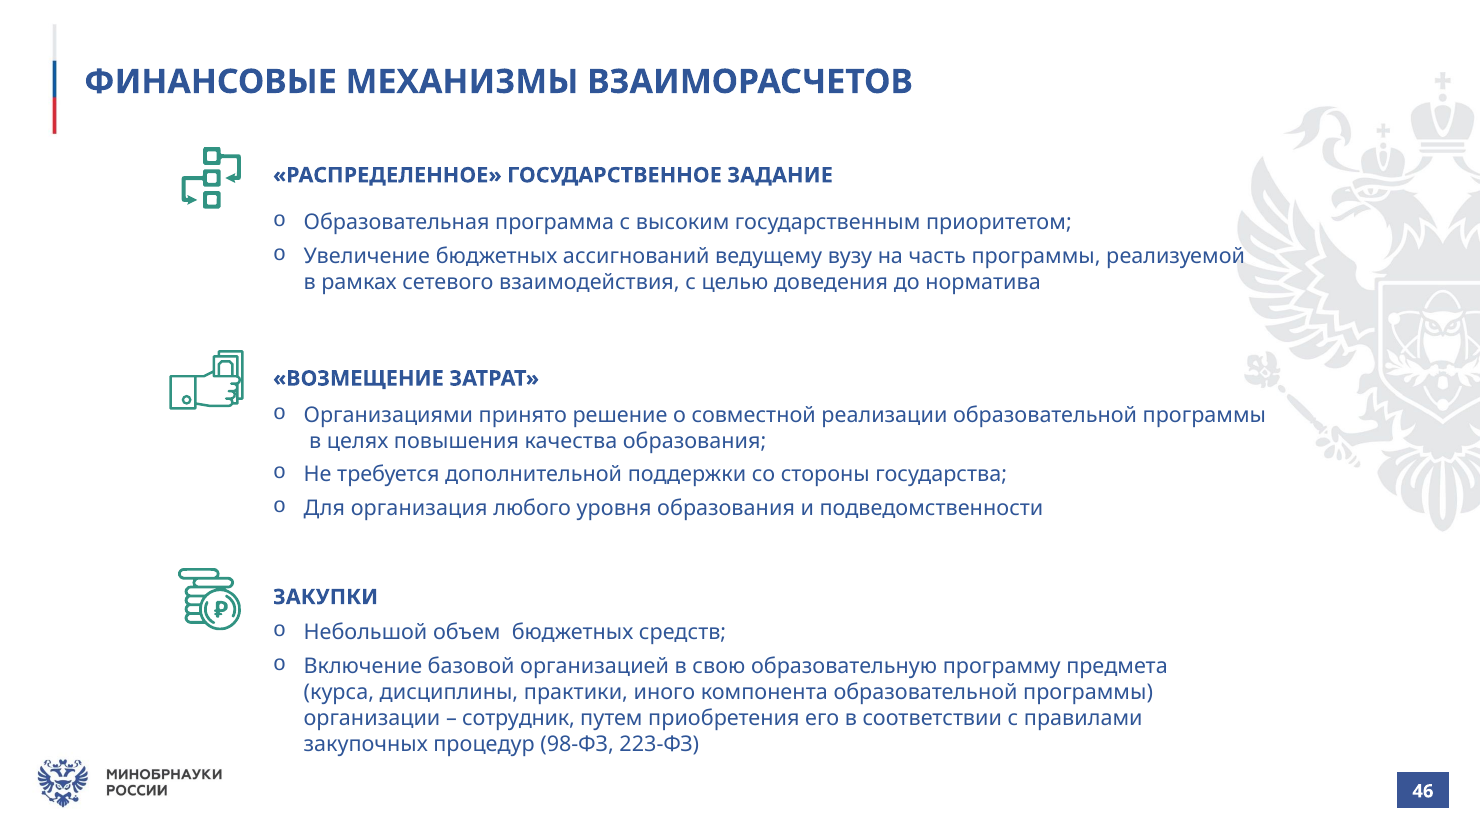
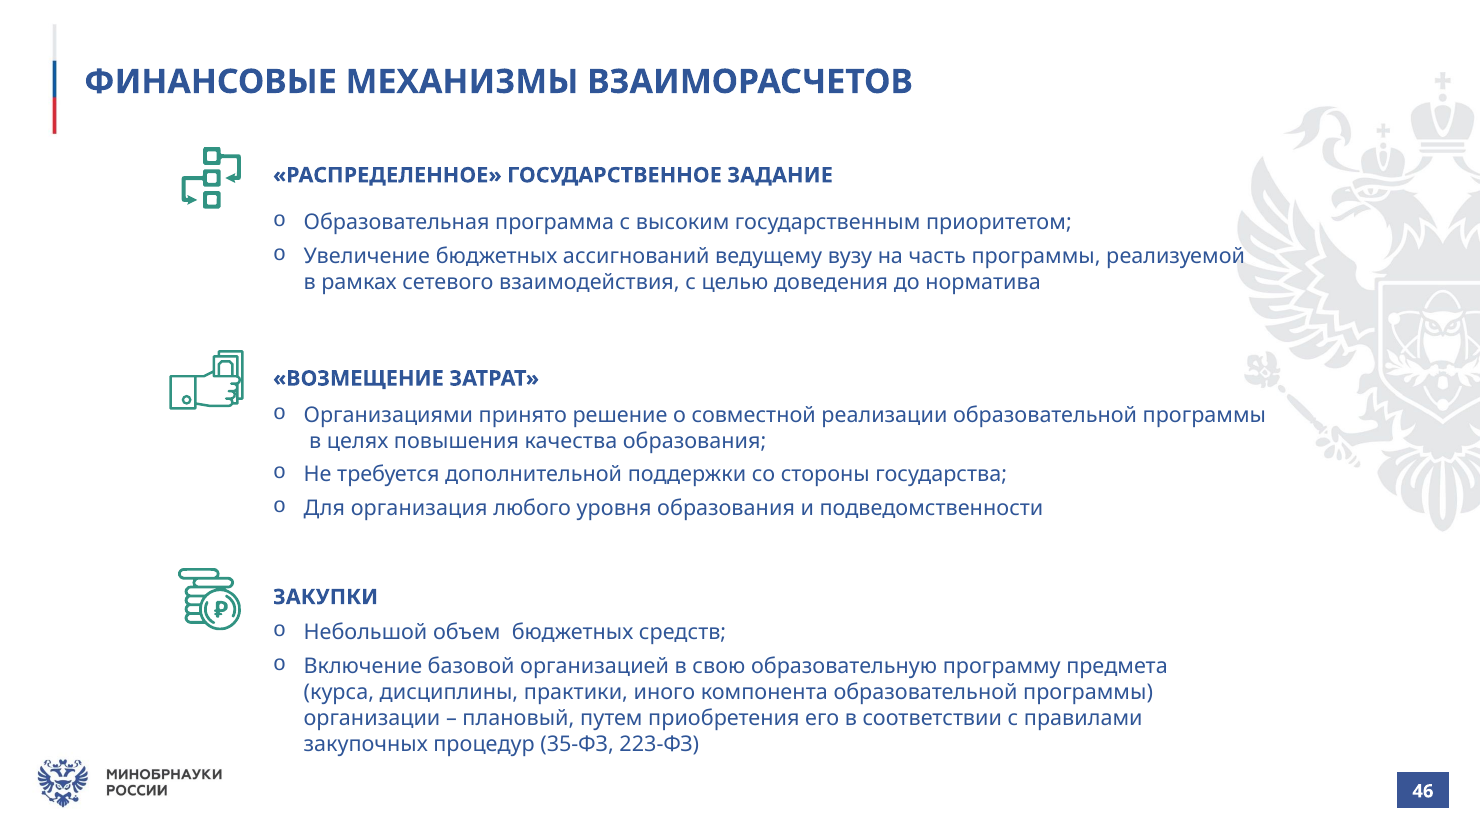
сотрудник: сотрудник -> плановый
98-ФЗ: 98-ФЗ -> 35-ФЗ
